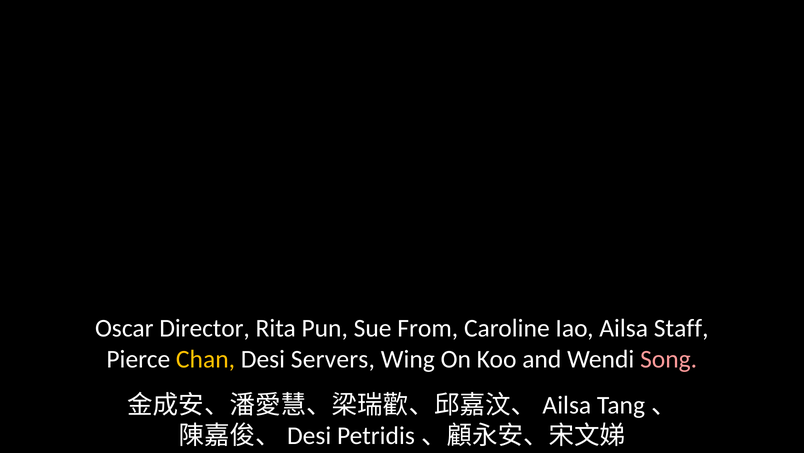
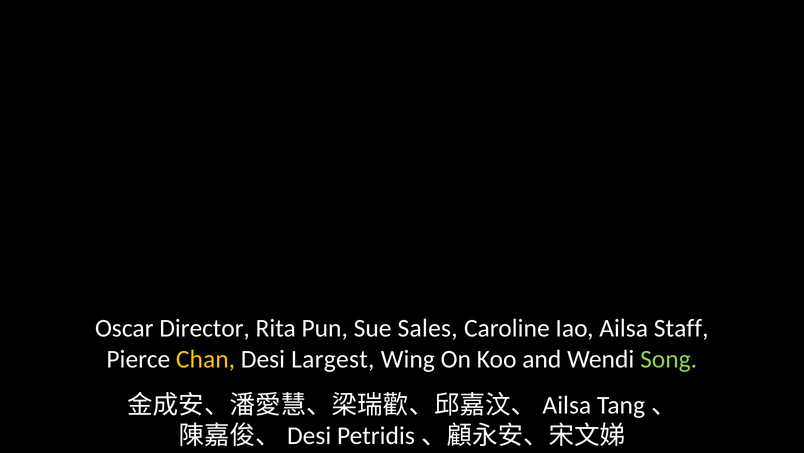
From: From -> Sales
Servers: Servers -> Largest
Song colour: pink -> light green
